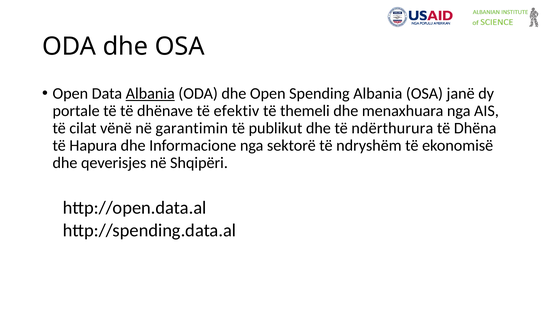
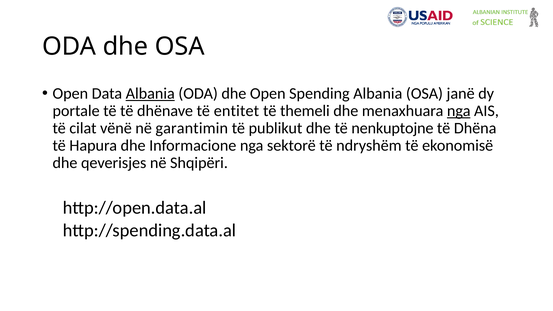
efektiv: efektiv -> entitet
nga at (459, 111) underline: none -> present
ndërthurura: ndërthurura -> nenkuptojne
